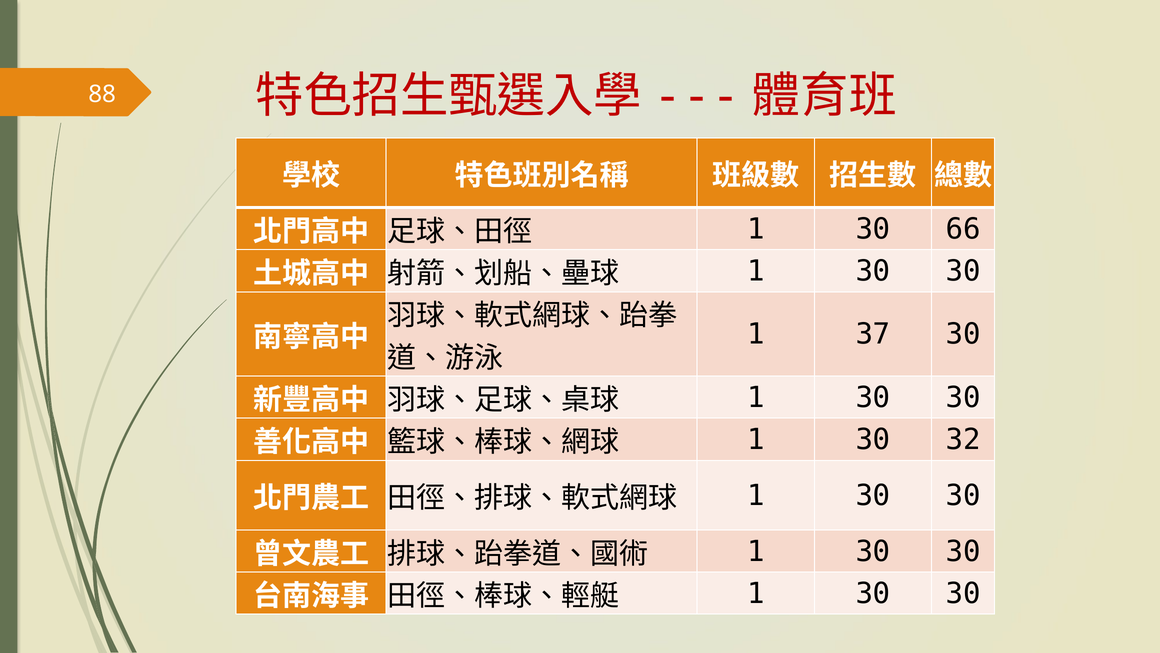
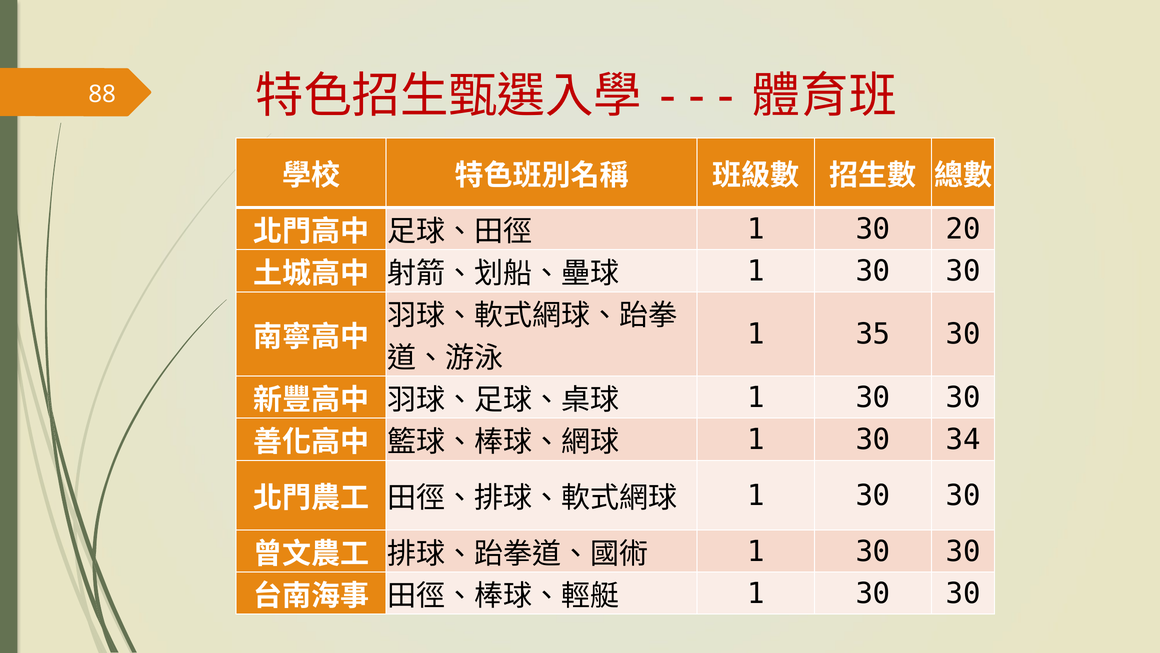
66: 66 -> 20
37: 37 -> 35
32: 32 -> 34
